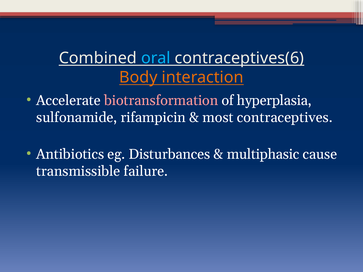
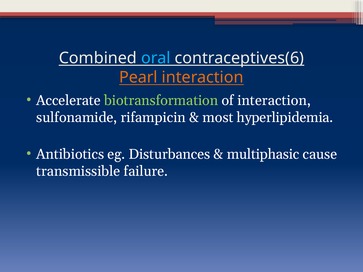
Body: Body -> Pearl
biotransformation colour: pink -> light green
of hyperplasia: hyperplasia -> interaction
contraceptives: contraceptives -> hyperlipidemia
